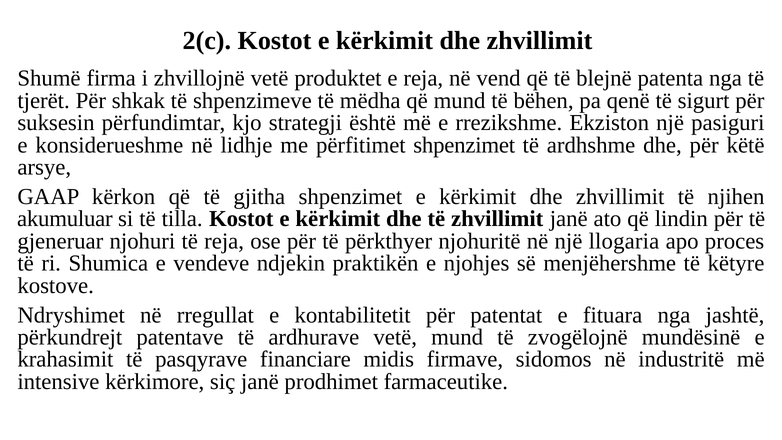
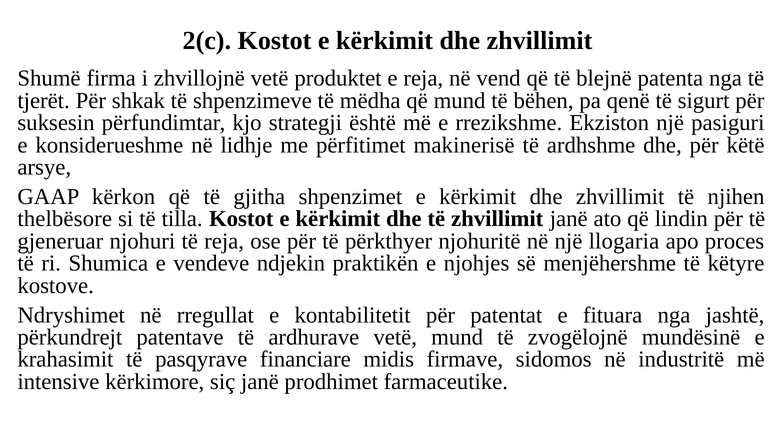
përfitimet shpenzimet: shpenzimet -> makinerisë
akumuluar: akumuluar -> thelbësore
